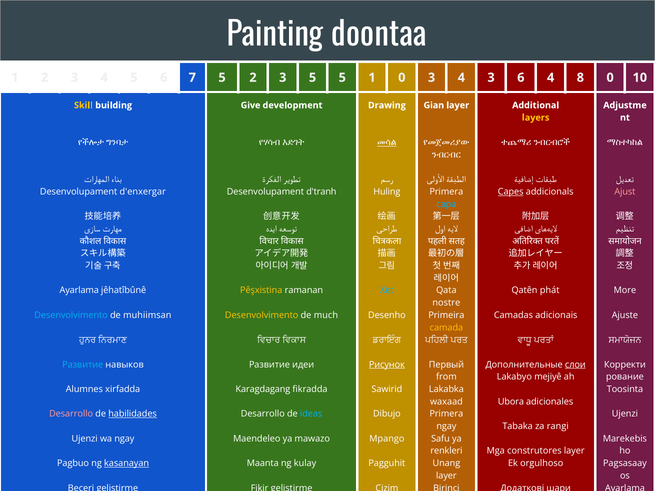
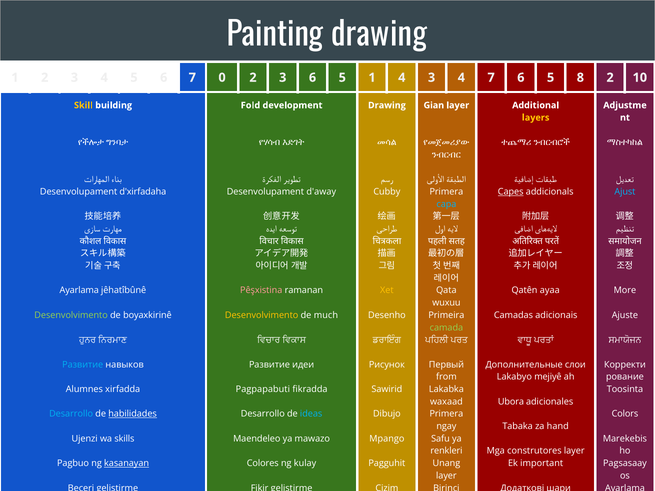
Painting doontaa: doontaa -> drawing
7 5: 5 -> 0
3 5: 5 -> 6
1 0: 0 -> 4
4 3: 3 -> 7
4 at (551, 78): 4 -> 5
8 0: 0 -> 2
Give: Give -> Fold
መሳል underline: present -> none
d'enxergar: d'enxergar -> d'xirfadaha
d'tranh: d'tranh -> d'away
Huling: Huling -> Cubby
Ajust colour: pink -> light blue
Pêşxistina colour: yellow -> pink
Xet colour: light blue -> yellow
Qatên phát: phát -> ayaa
nostre: nostre -> wuxuu
Desenvolvimento at (71, 315) colour: light blue -> light green
muhiimsan: muhiimsan -> boyaxkirinê
camada colour: yellow -> light green
Рисунок underline: present -> none
слои underline: present -> none
Karagdagang: Karagdagang -> Pagpapabuti
Desarrollo at (71, 414) colour: pink -> light blue
Ujenzi at (625, 414): Ujenzi -> Colors
rangi: rangi -> hand
wa ngay: ngay -> skills
Maanta: Maanta -> Colores
orgulhoso: orgulhoso -> important
